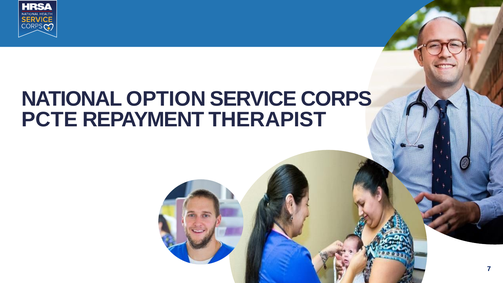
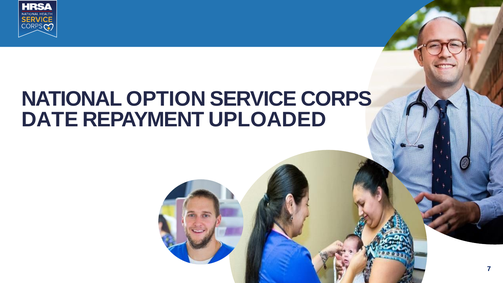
PCTE: PCTE -> DATE
THERAPIST: THERAPIST -> UPLOADED
